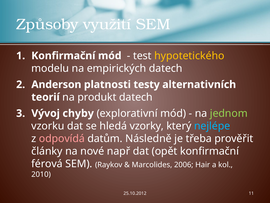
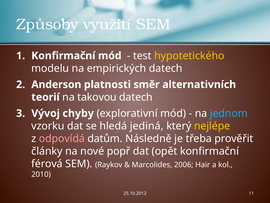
testy: testy -> směr
produkt: produkt -> takovou
jednom colour: light green -> light blue
vzorky: vzorky -> jediná
nejlépe colour: light blue -> yellow
např: např -> popř
